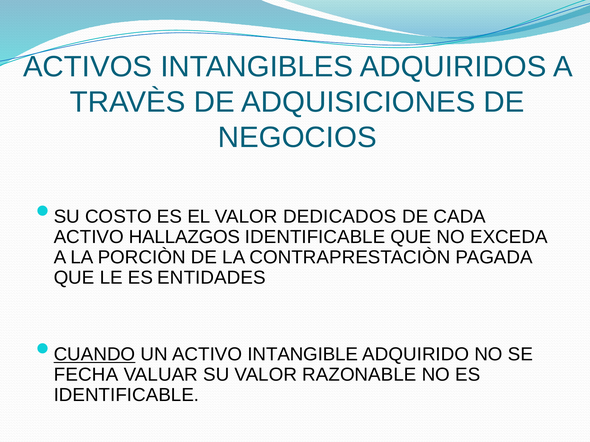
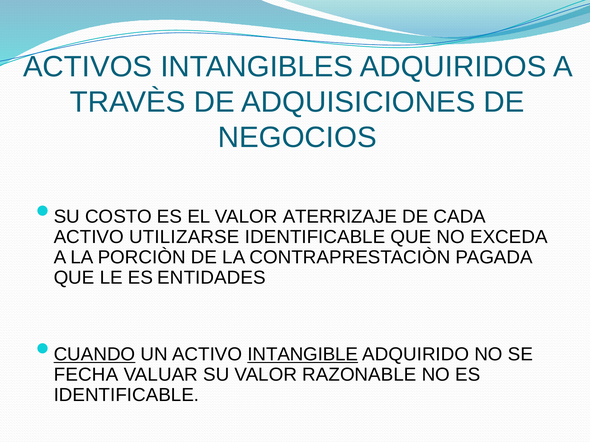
DEDICADOS: DEDICADOS -> ATERRIZAJE
HALLAZGOS: HALLAZGOS -> UTILIZARSE
INTANGIBLE underline: none -> present
